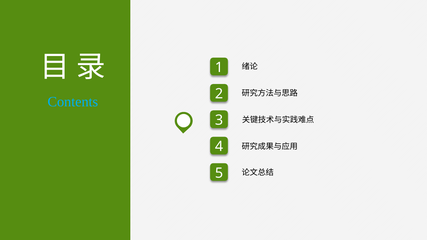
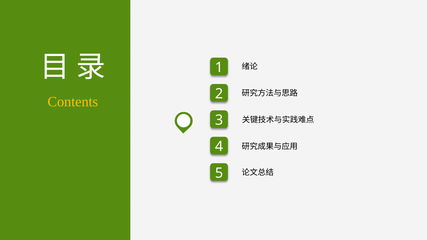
Contents colour: light blue -> yellow
